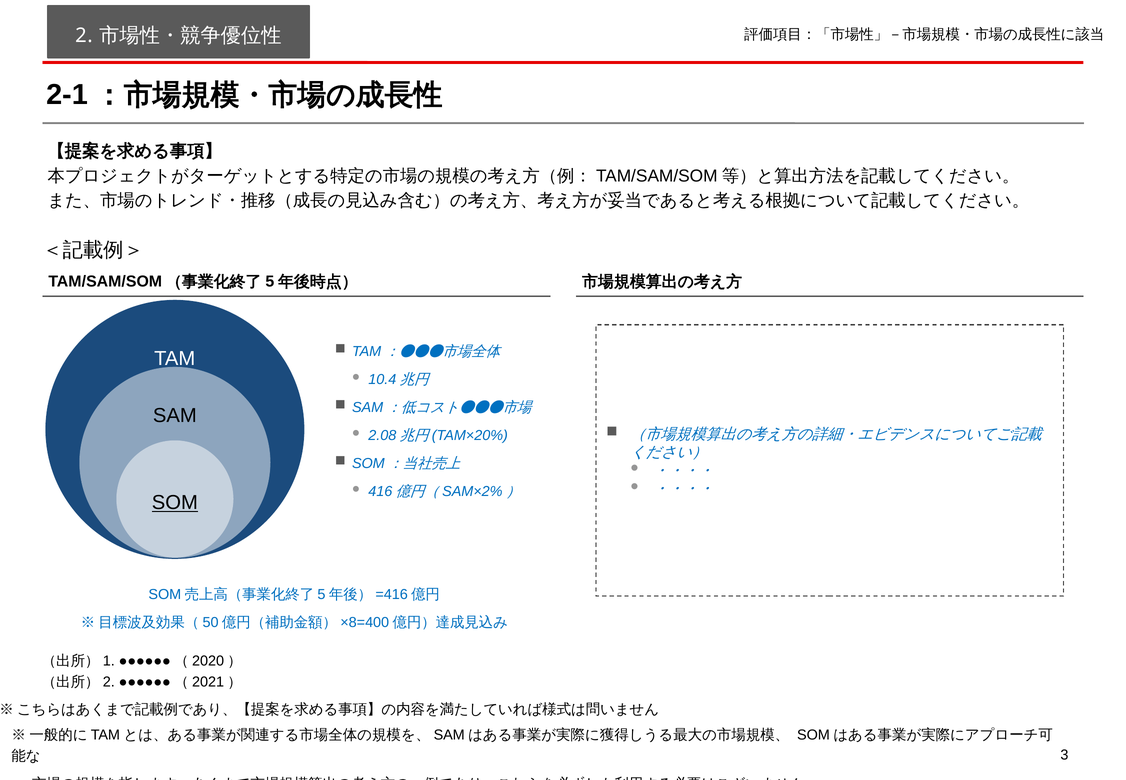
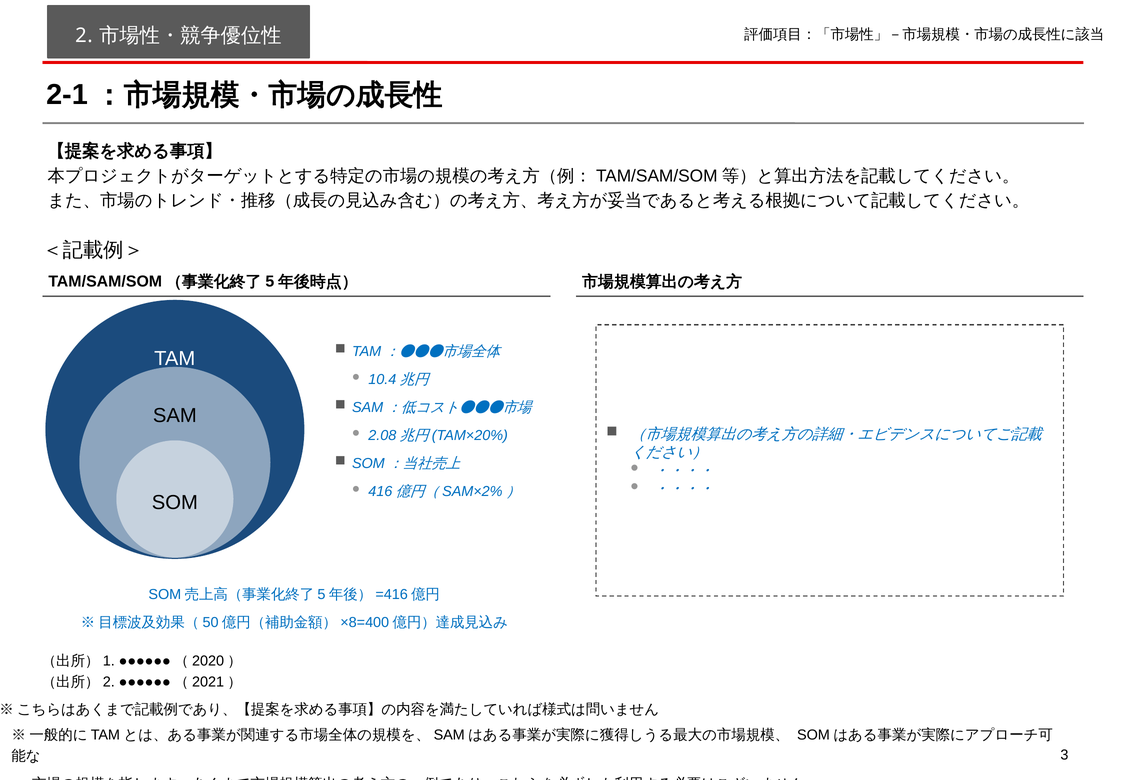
SOM underline: present -> none
